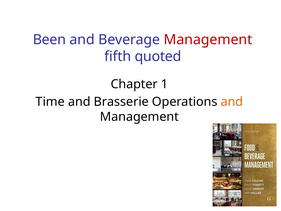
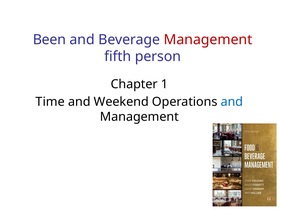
quoted: quoted -> person
Brasserie: Brasserie -> Weekend
and at (232, 102) colour: orange -> blue
